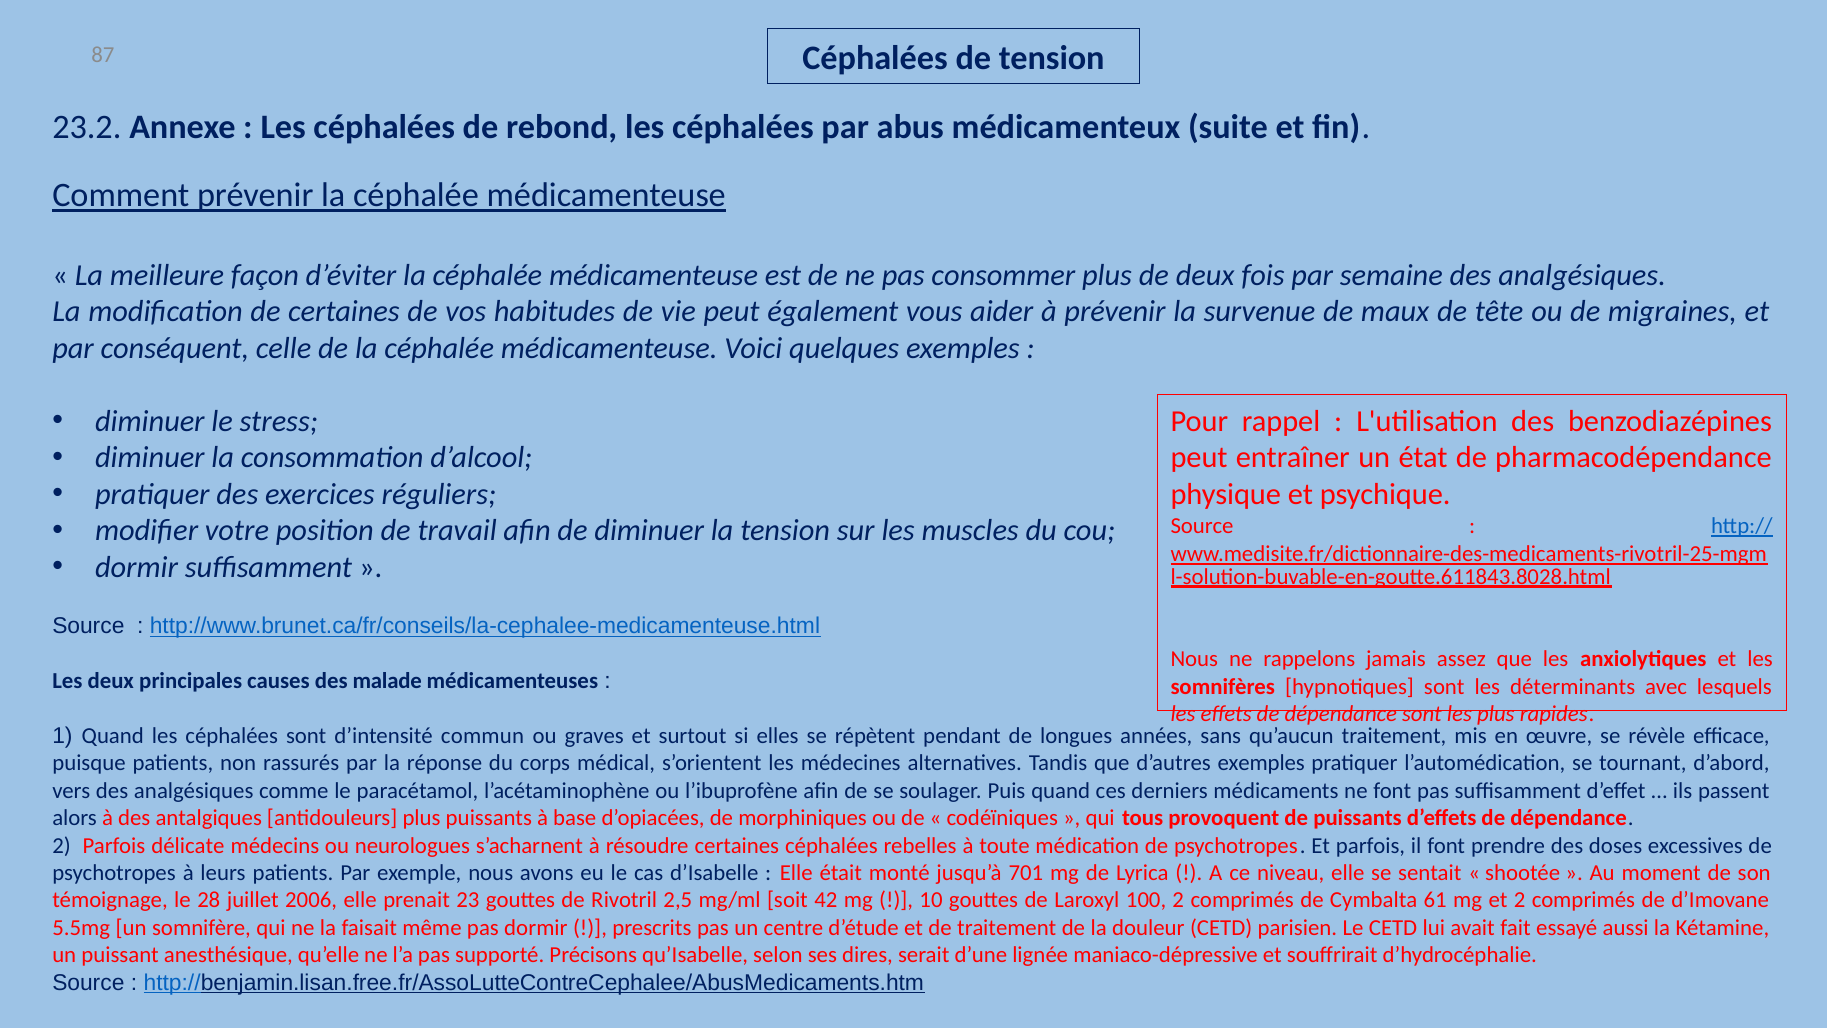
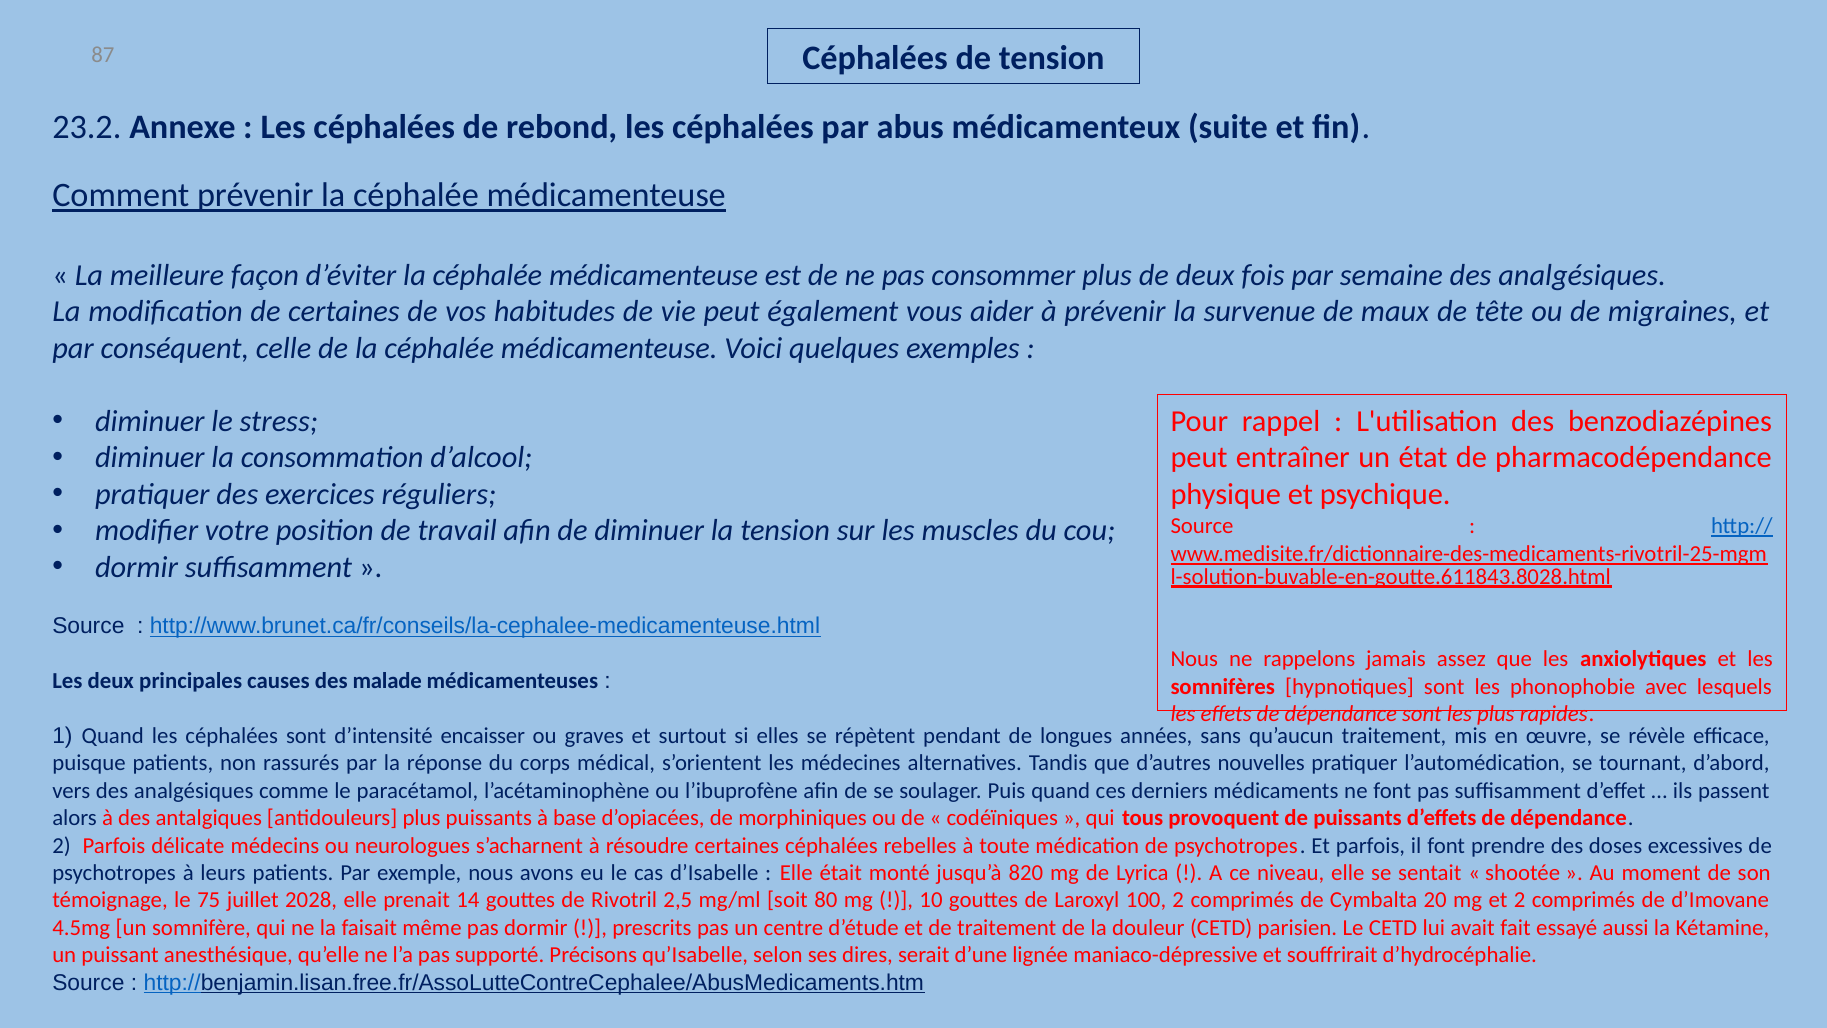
déterminants: déterminants -> phonophobie
commun: commun -> encaisser
d’autres exemples: exemples -> nouvelles
701: 701 -> 820
28: 28 -> 75
2006: 2006 -> 2028
23: 23 -> 14
42: 42 -> 80
61: 61 -> 20
5.5mg: 5.5mg -> 4.5mg
